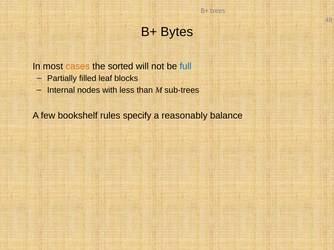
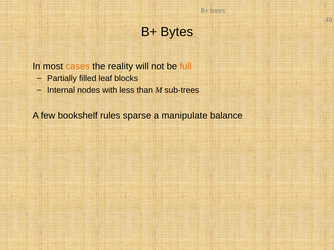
sorted: sorted -> reality
full colour: blue -> orange
specify: specify -> sparse
reasonably: reasonably -> manipulate
